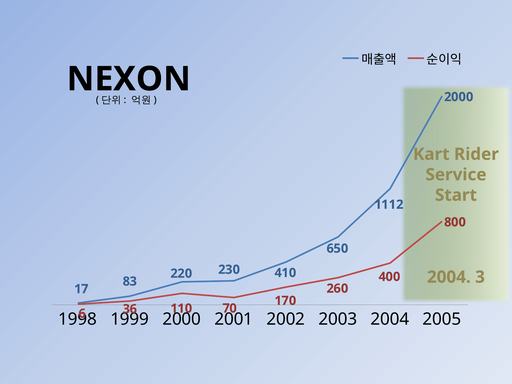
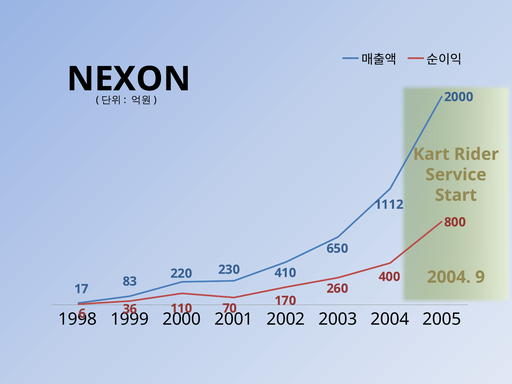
3: 3 -> 9
